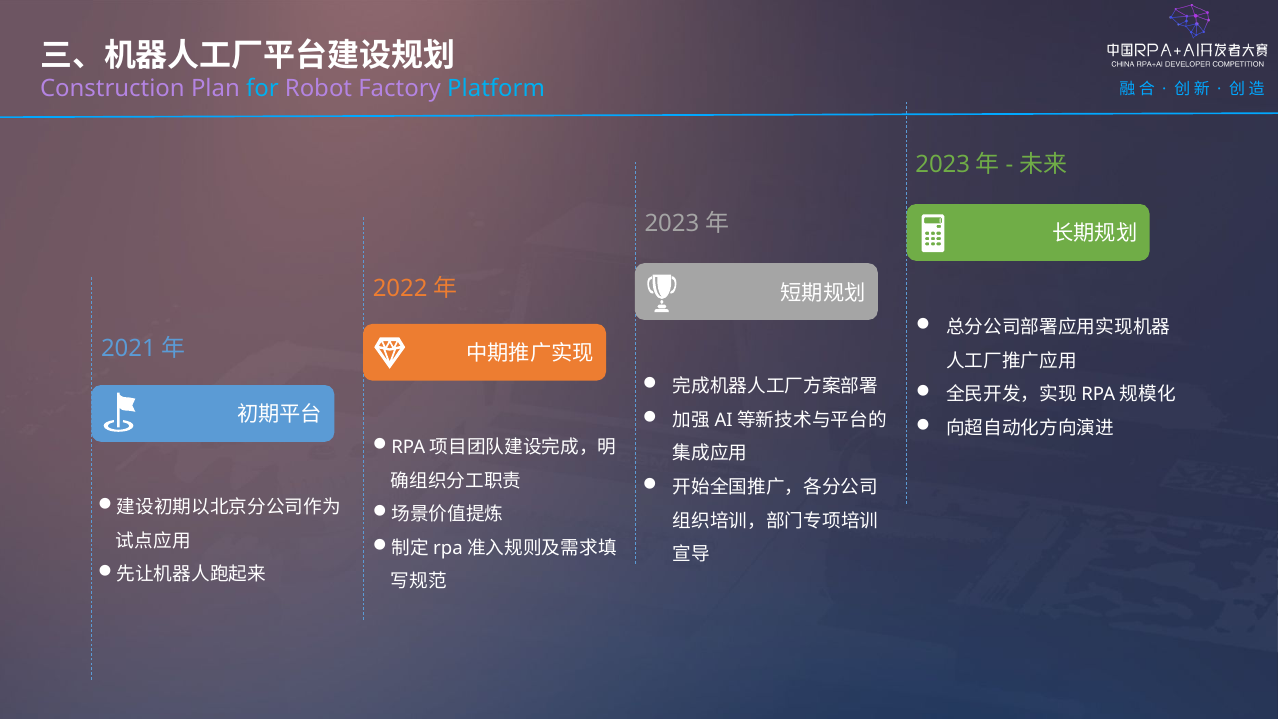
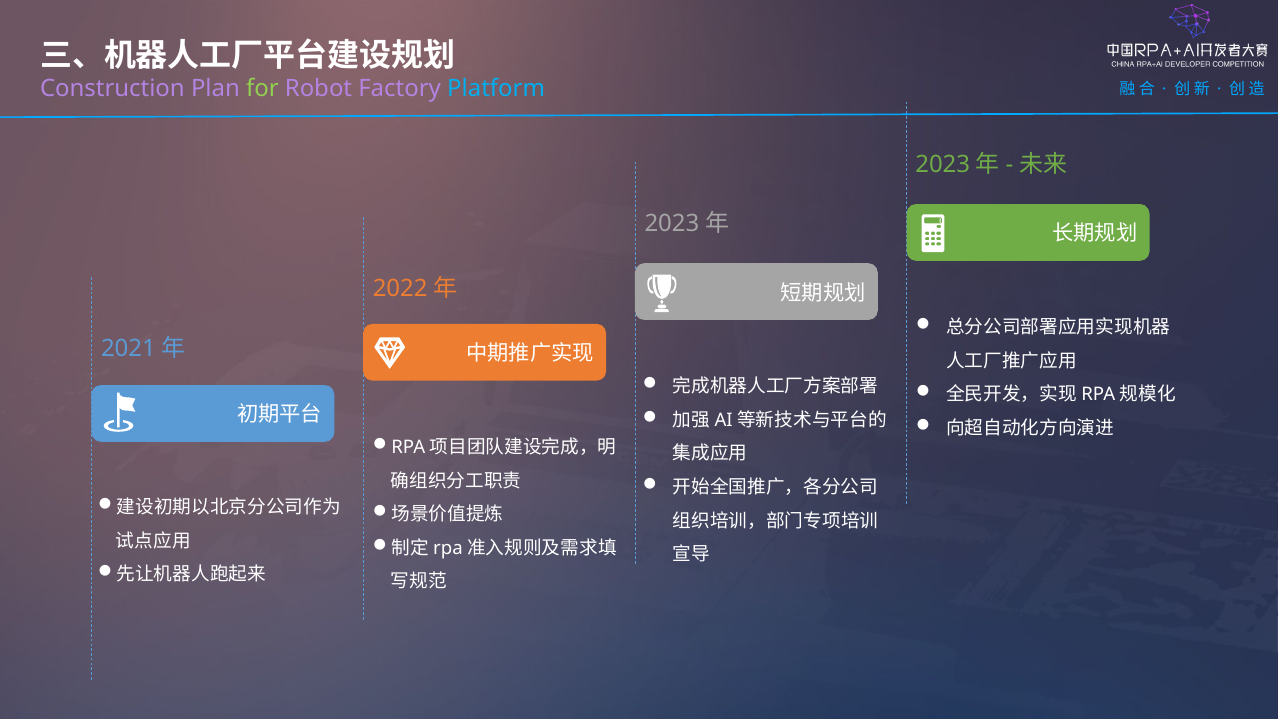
for colour: light blue -> light green
